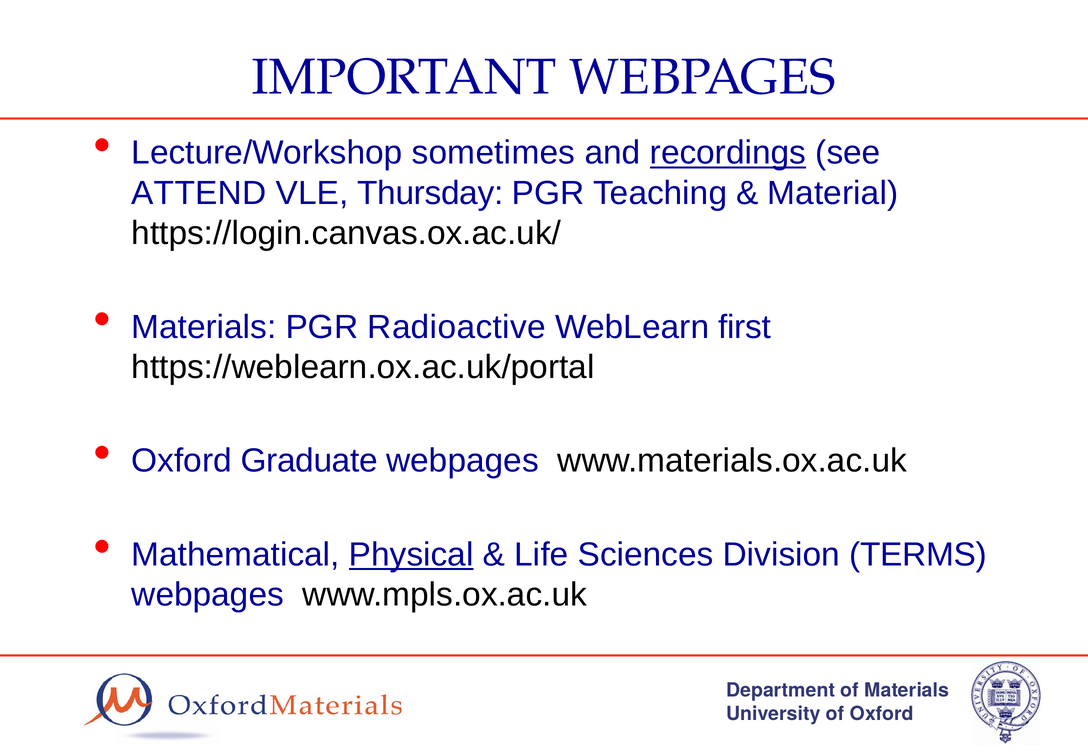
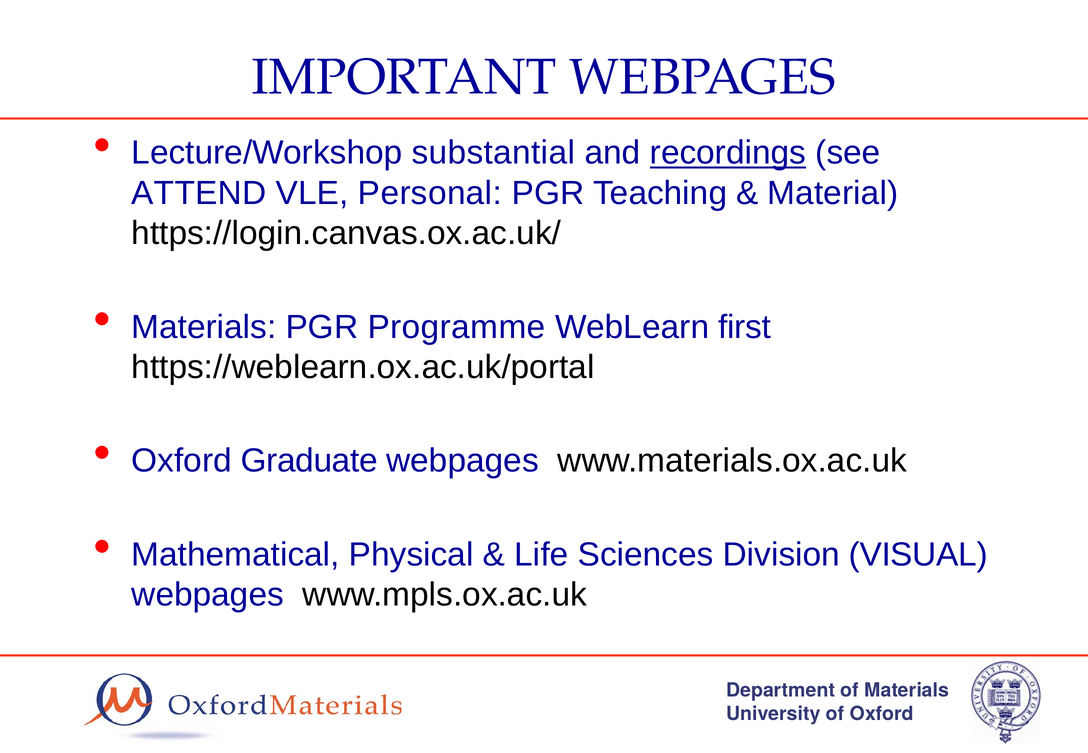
sometimes: sometimes -> substantial
Thursday: Thursday -> Personal
Radioactive: Radioactive -> Programme
Physical underline: present -> none
TERMS: TERMS -> VISUAL
